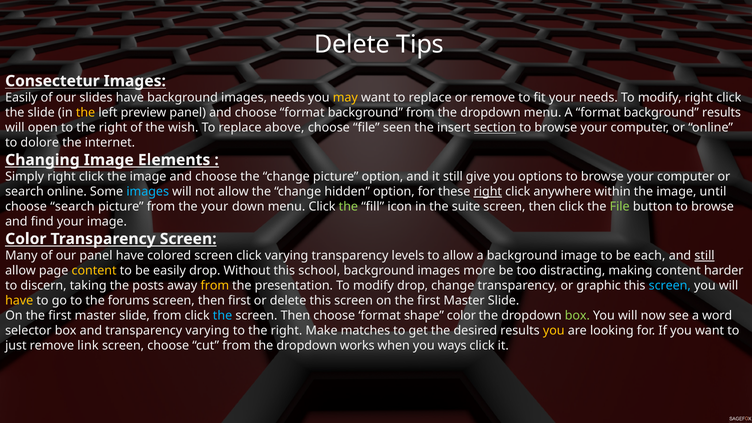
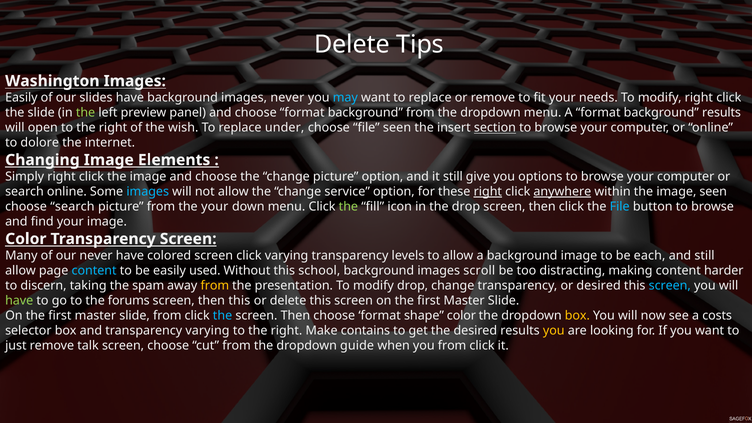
Consectetur: Consectetur -> Washington
images needs: needs -> never
may colour: yellow -> light blue
the at (86, 113) colour: yellow -> light green
above: above -> under
hidden: hidden -> service
anywhere underline: none -> present
image until: until -> seen
the suite: suite -> drop
File at (620, 207) colour: light green -> light blue
our panel: panel -> never
still at (704, 256) underline: present -> none
content at (94, 271) colour: yellow -> light blue
easily drop: drop -> used
more: more -> scroll
posts: posts -> spam
or graphic: graphic -> desired
have at (19, 301) colour: yellow -> light green
then first: first -> this
box at (577, 316) colour: light green -> yellow
word: word -> costs
matches: matches -> contains
link: link -> talk
works: works -> guide
you ways: ways -> from
